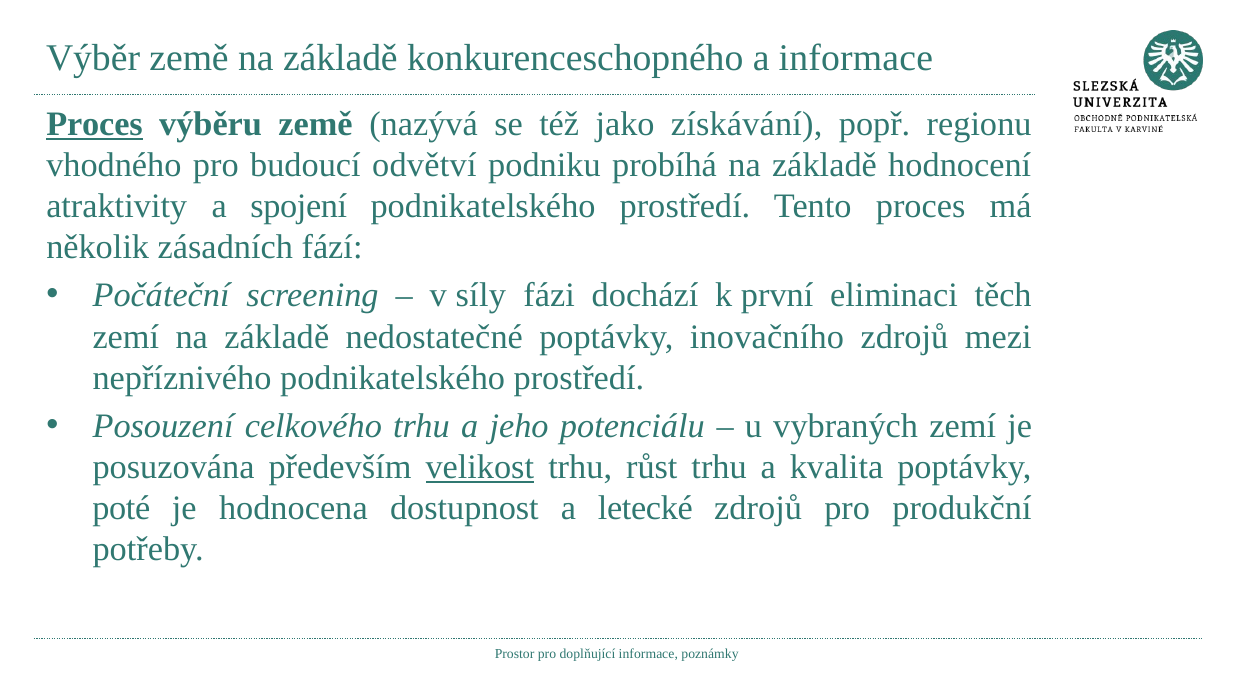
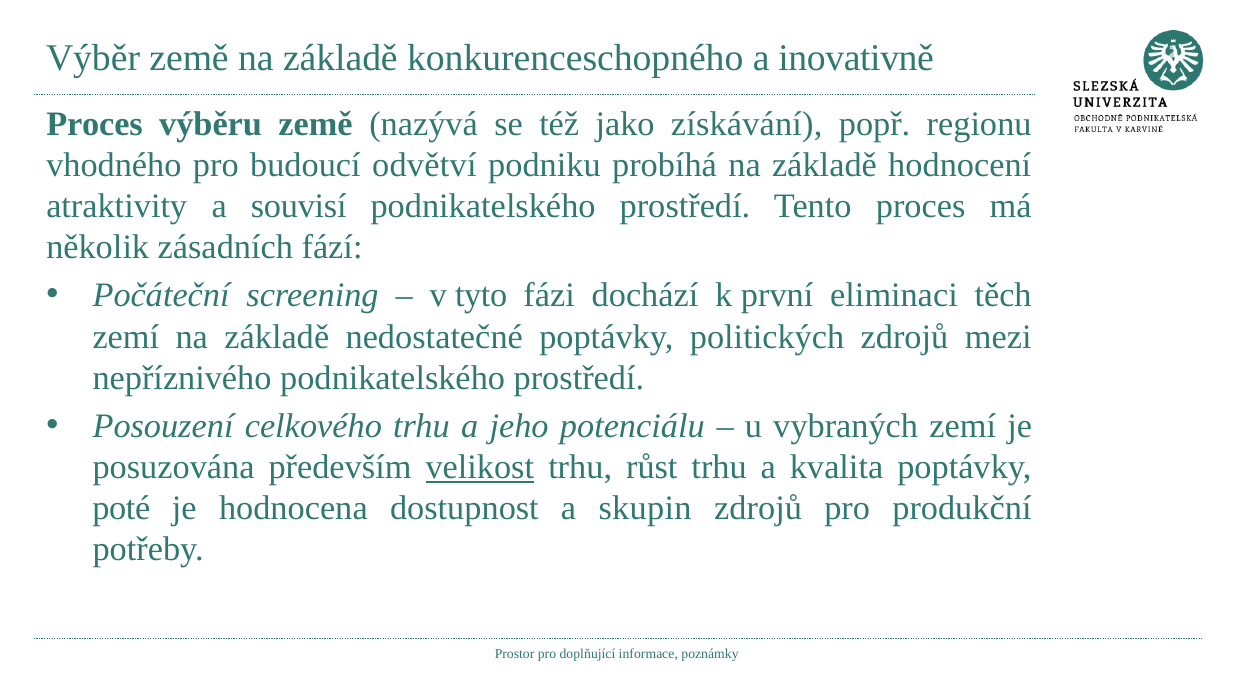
a informace: informace -> inovativně
Proces at (94, 124) underline: present -> none
spojení: spojení -> souvisí
síly: síly -> tyto
inovačního: inovačního -> politických
letecké: letecké -> skupin
